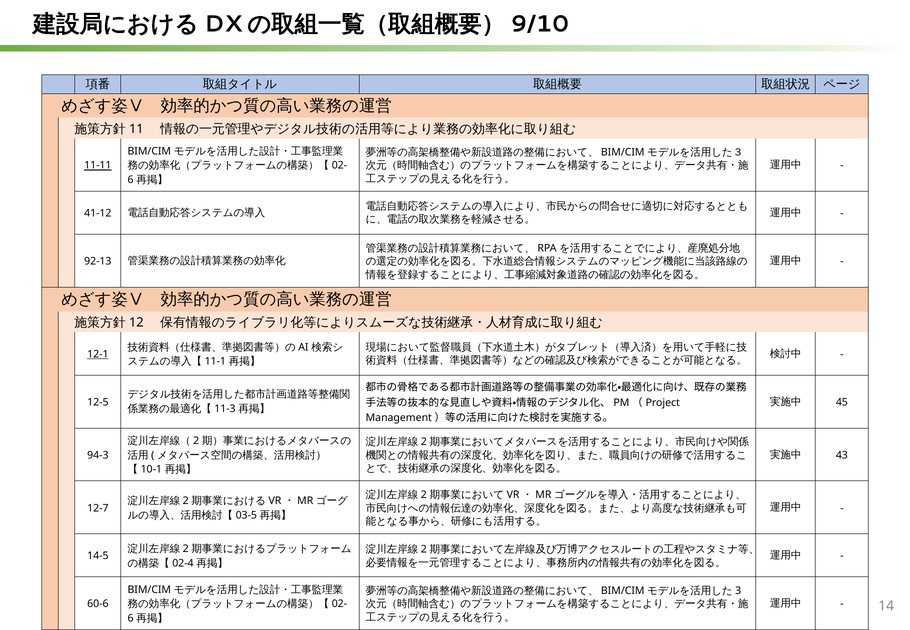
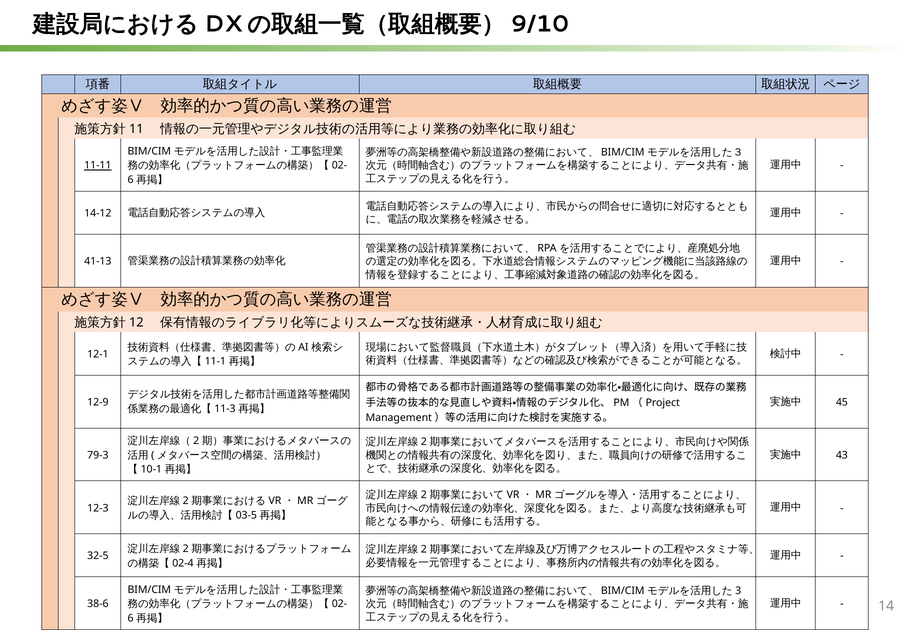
41-12: 41-12 -> 14-12
92-13: 92-13 -> 41-13
12-1 underline: present -> none
12-5: 12-5 -> 12-9
94-3: 94-3 -> 79-3
12-7: 12-7 -> 12-3
14-5: 14-5 -> 32-5
60-6: 60-6 -> 38-6
